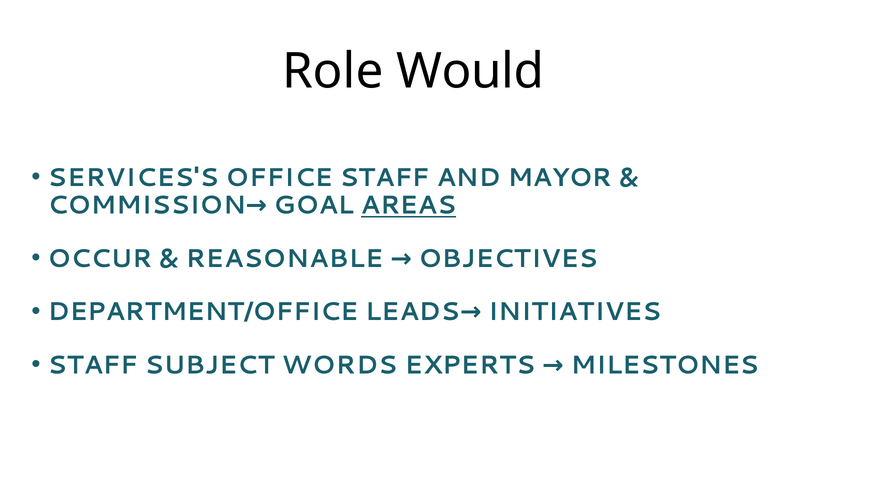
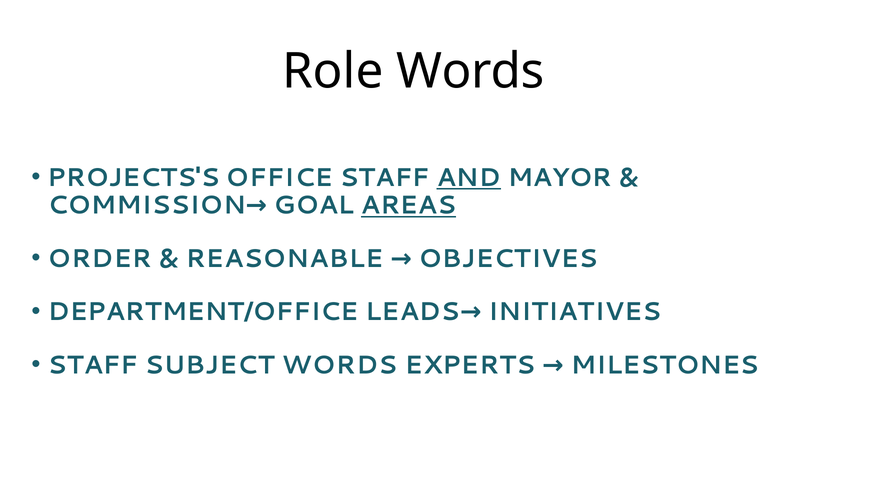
Role Would: Would -> Words
SERVICES'S: SERVICES'S -> PROJECTS'S
AND underline: none -> present
OCCUR: OCCUR -> ORDER
